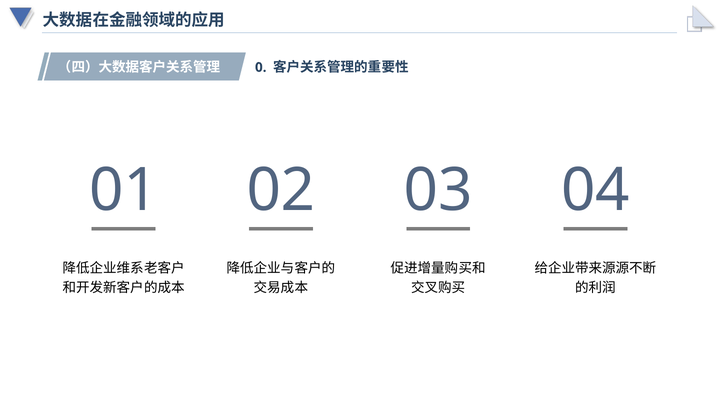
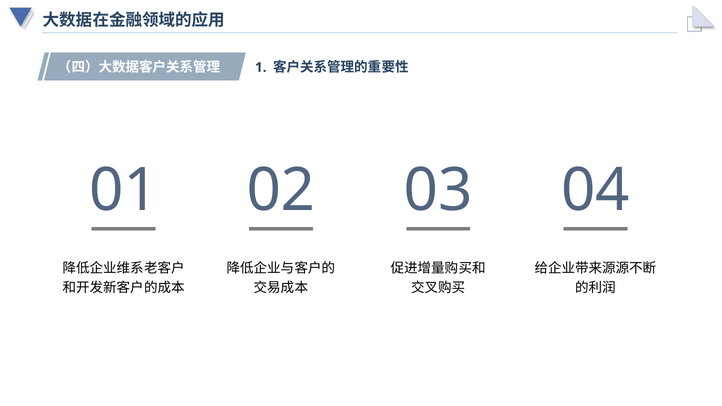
0: 0 -> 1
